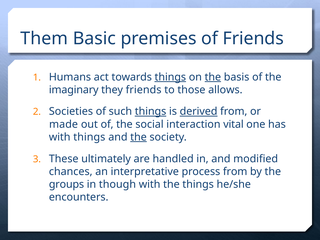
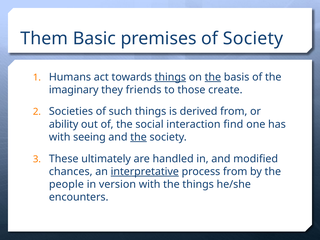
of Friends: Friends -> Society
allows: allows -> create
things at (151, 111) underline: present -> none
derived underline: present -> none
made: made -> ability
vital: vital -> find
with things: things -> seeing
interpretative underline: none -> present
groups: groups -> people
though: though -> version
